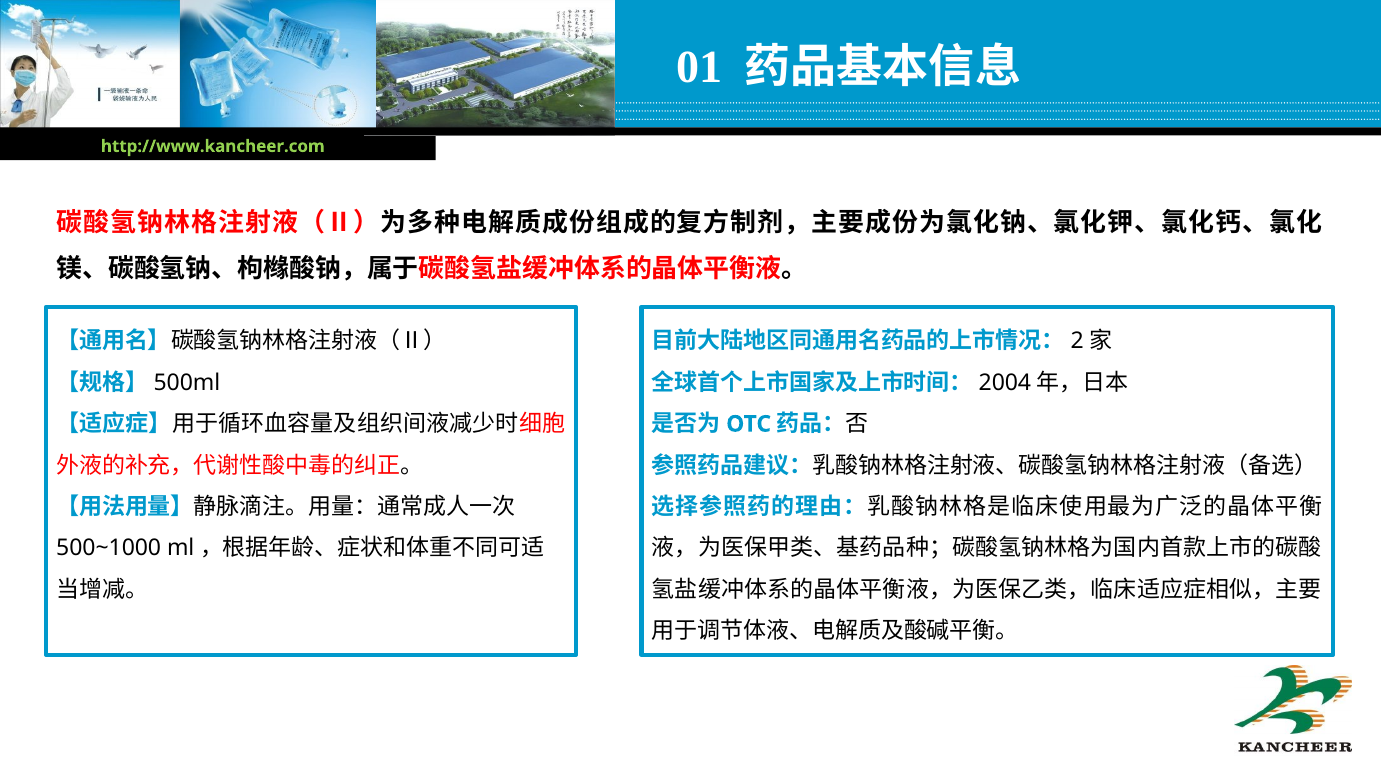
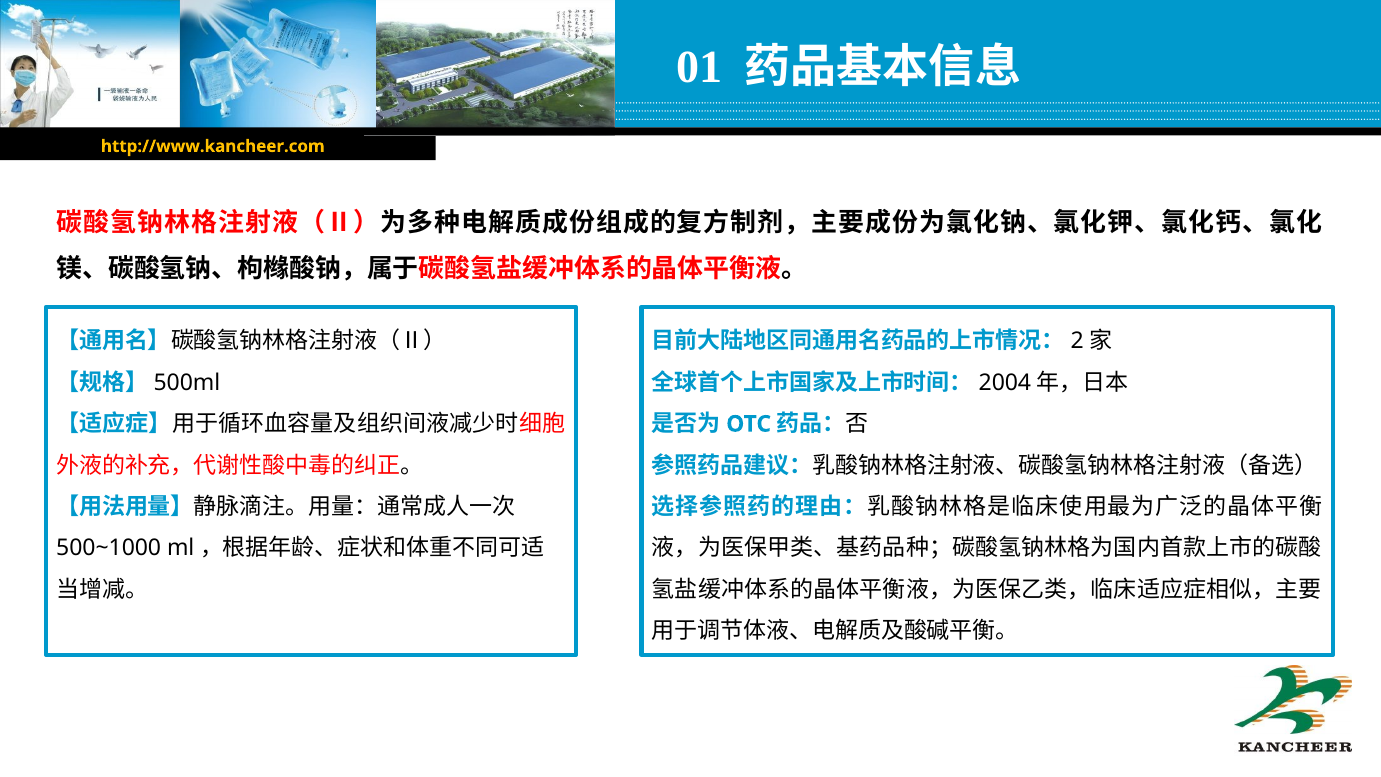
http://www.kancheer.com colour: light green -> yellow
